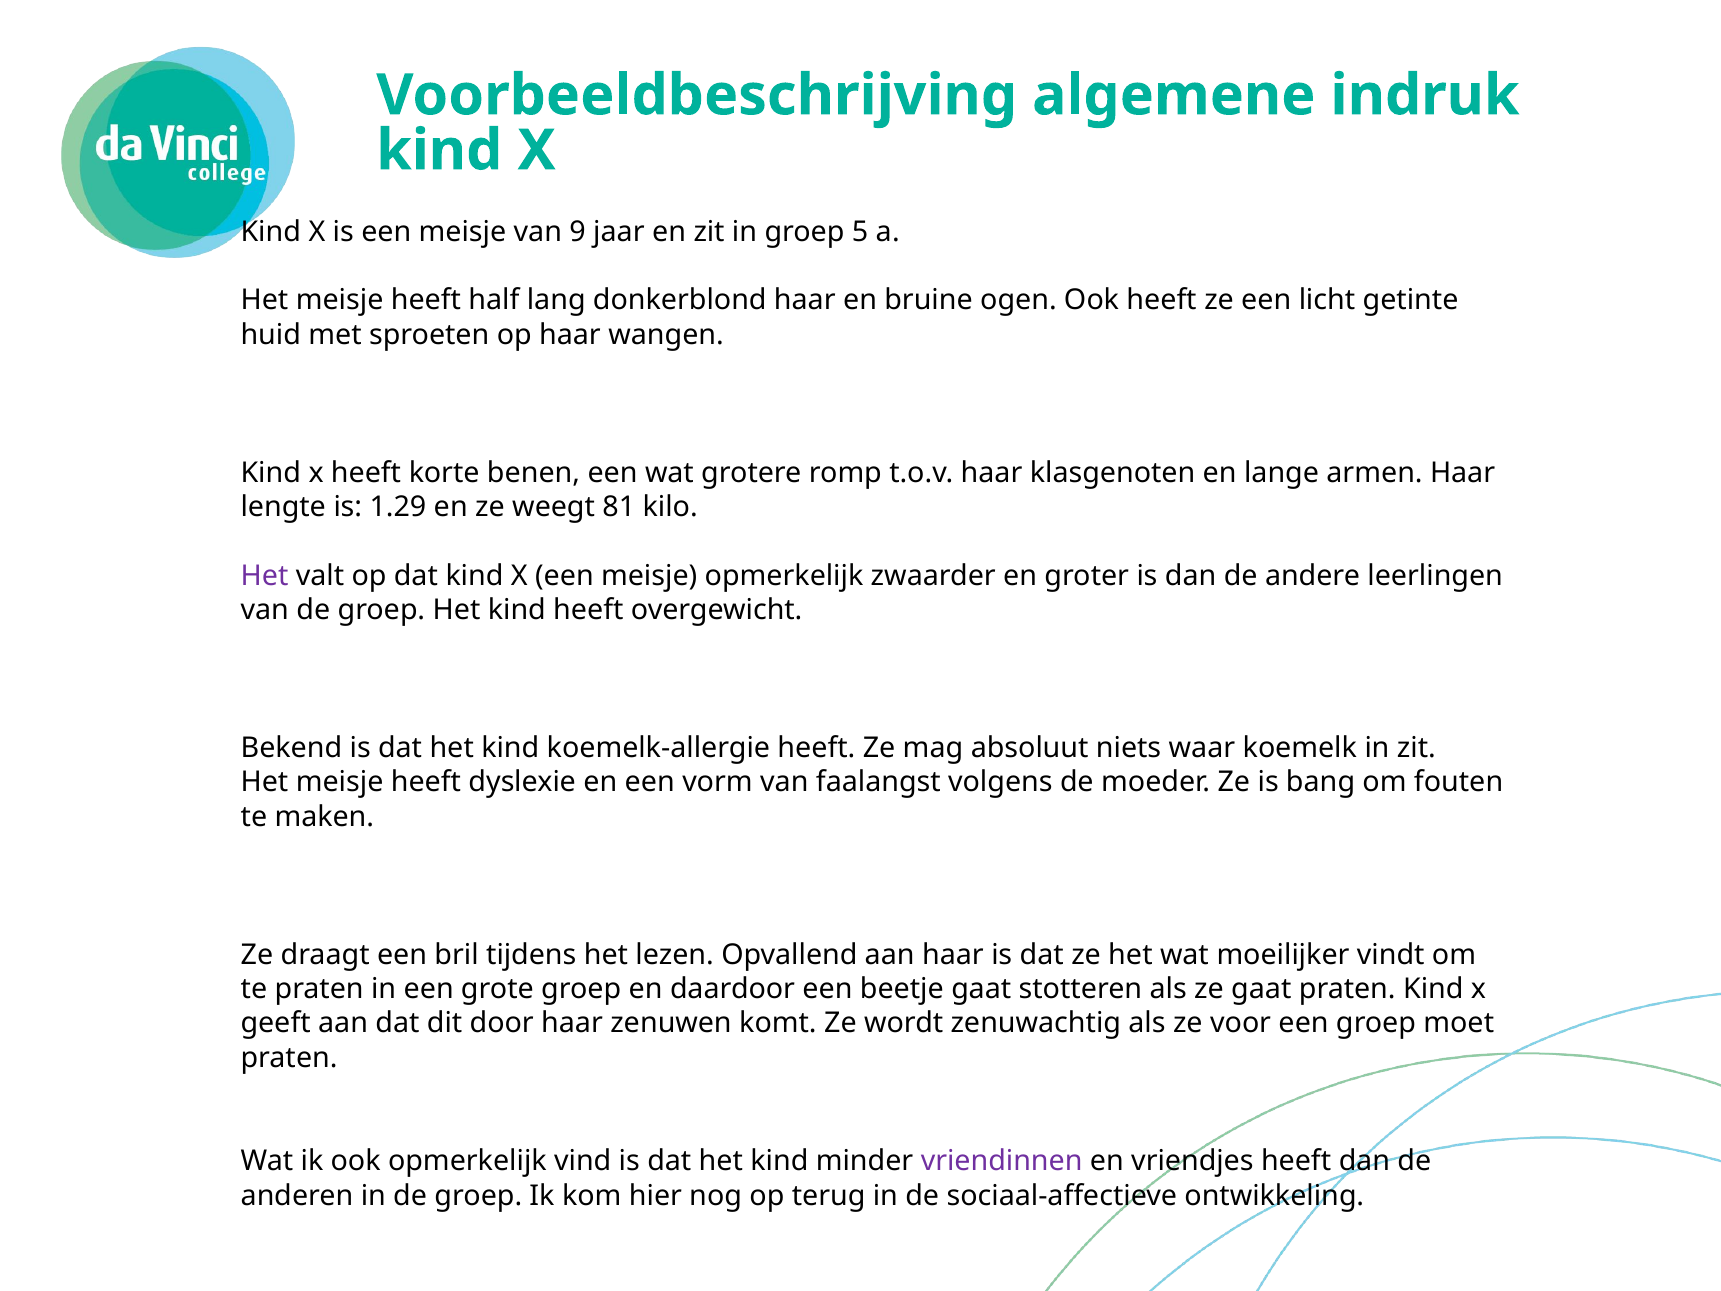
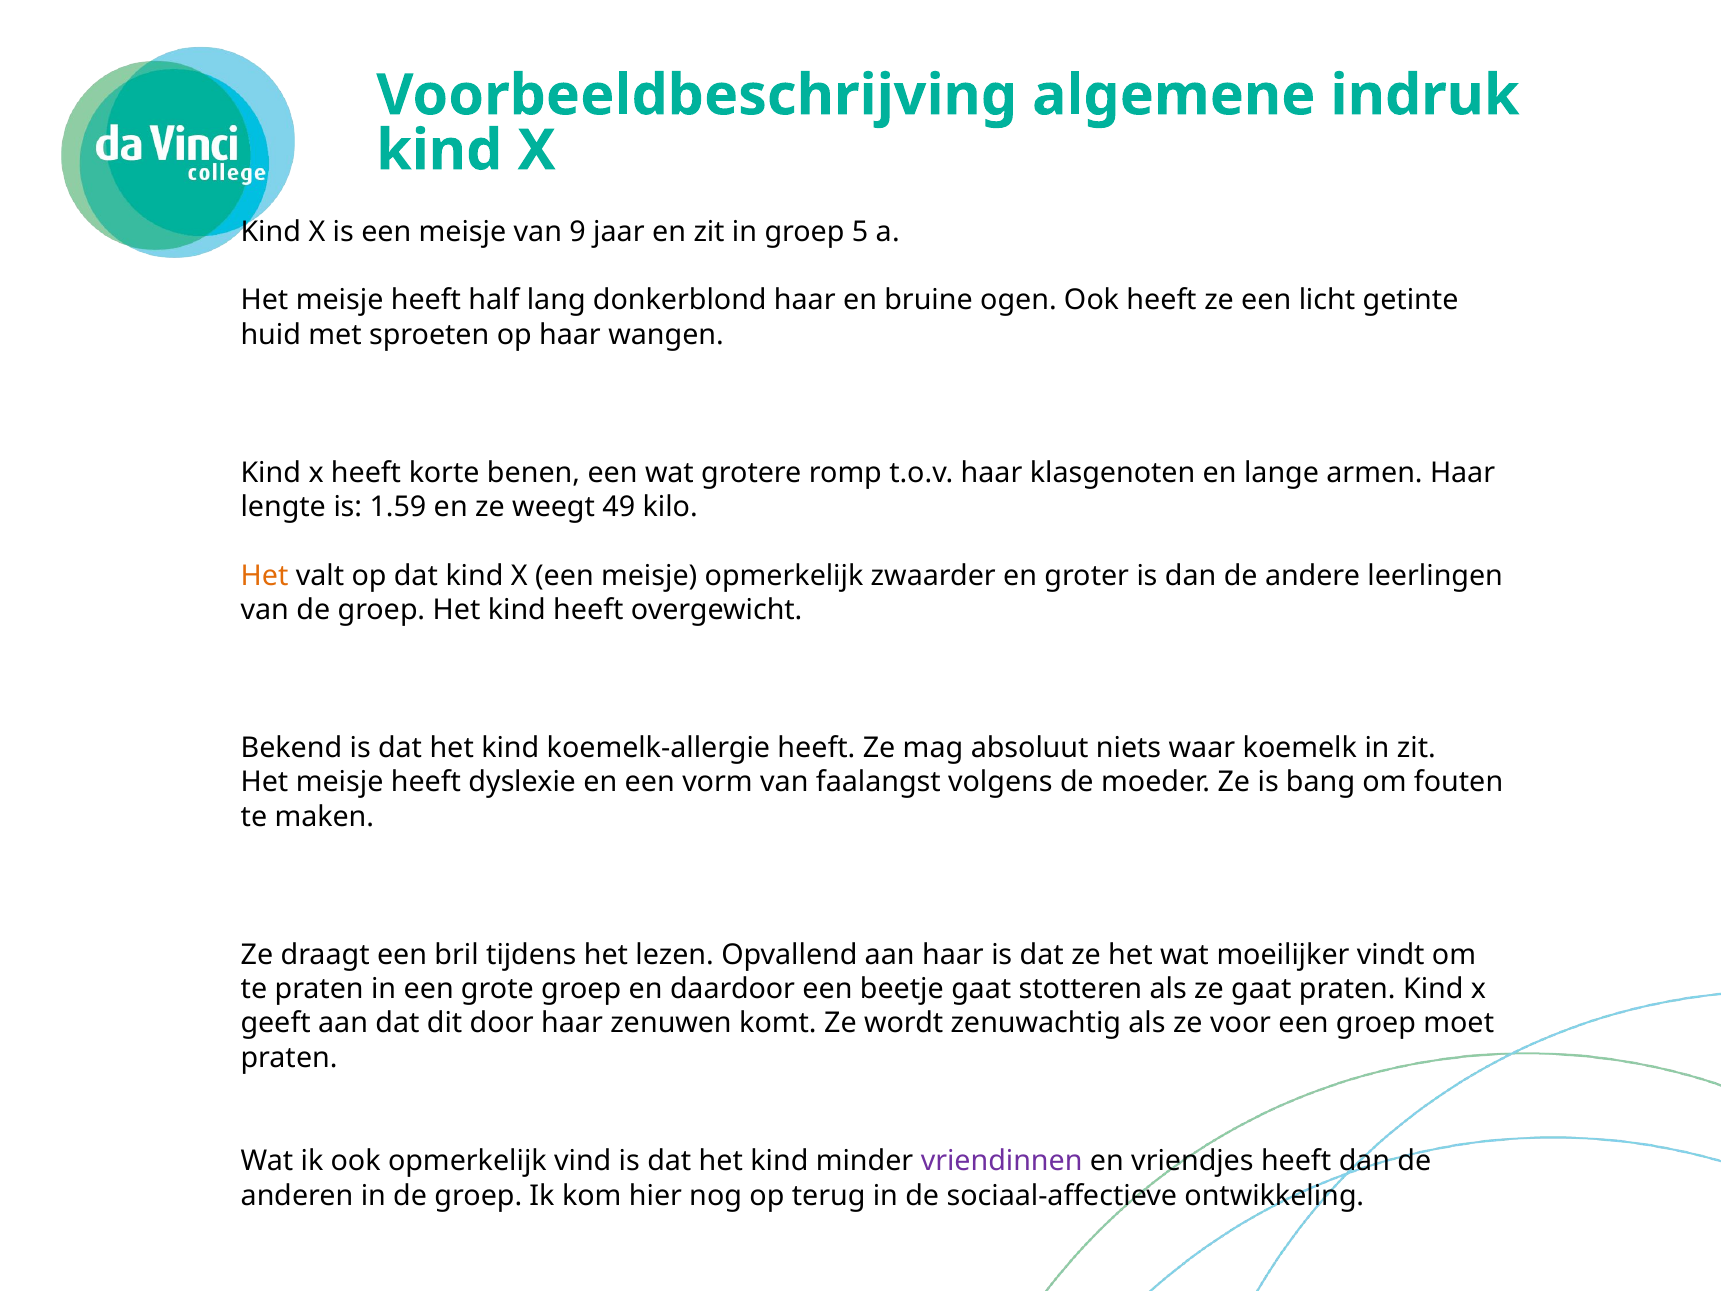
1.29: 1.29 -> 1.59
81: 81 -> 49
Het at (265, 576) colour: purple -> orange
